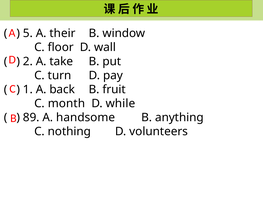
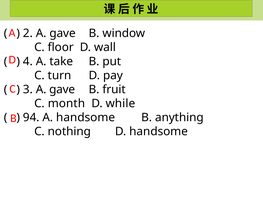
5: 5 -> 2
their at (63, 33): their -> gave
2: 2 -> 4
1: 1 -> 3
back at (62, 89): back -> gave
89: 89 -> 94
D volunteers: volunteers -> handsome
